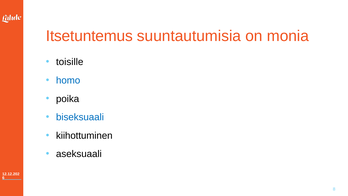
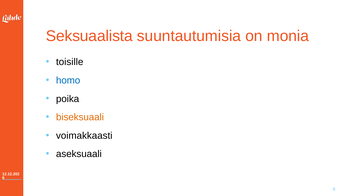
Itsetuntemus: Itsetuntemus -> Seksuaalista
biseksuaali colour: blue -> orange
kiihottuminen: kiihottuminen -> voimakkaasti
